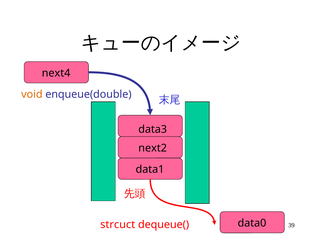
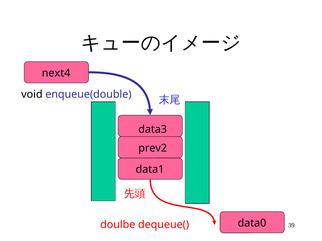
void colour: orange -> black
next2: next2 -> prev2
strcuct: strcuct -> doulbe
